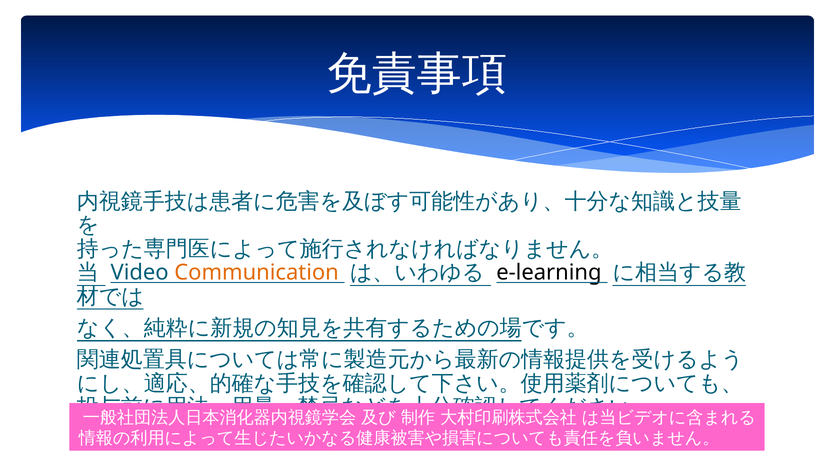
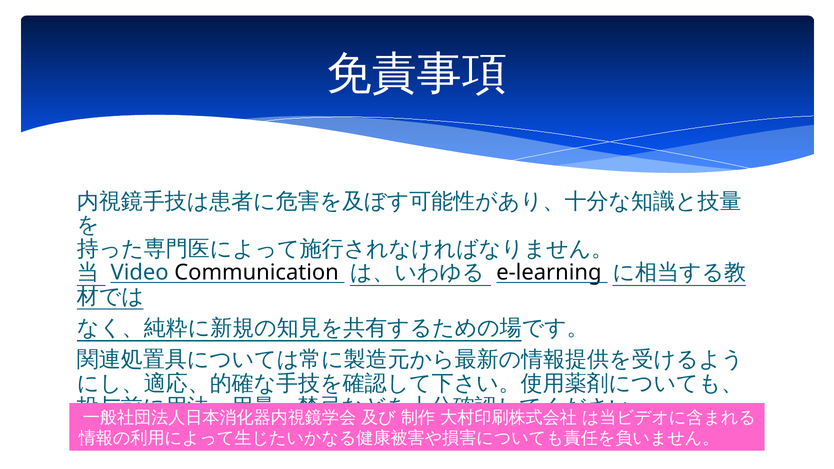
Communication colour: orange -> black
